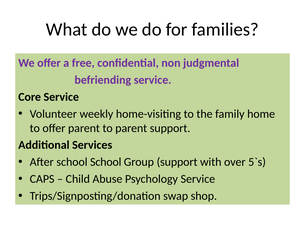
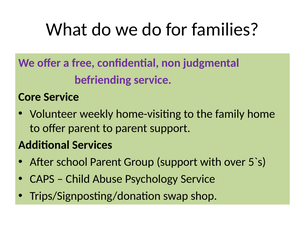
school School: School -> Parent
